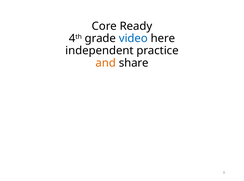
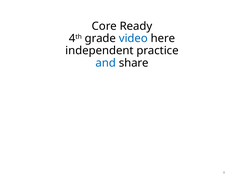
and colour: orange -> blue
